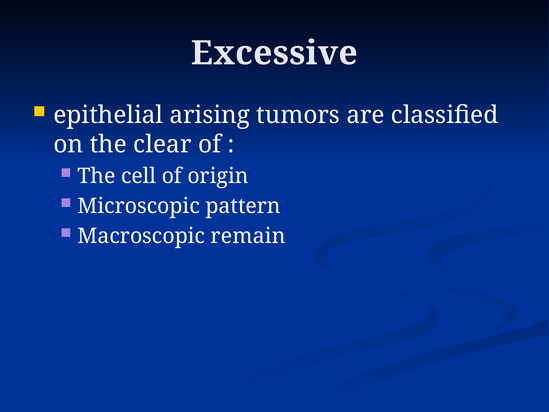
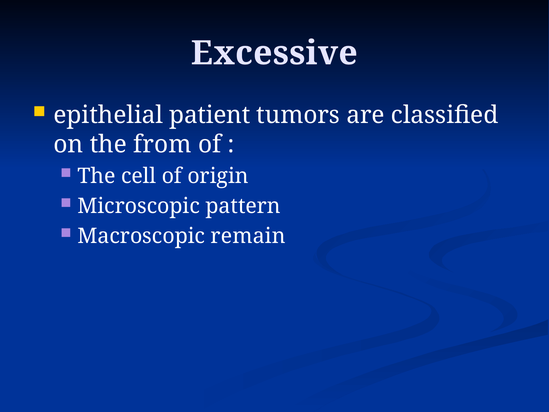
arising: arising -> patient
clear: clear -> from
